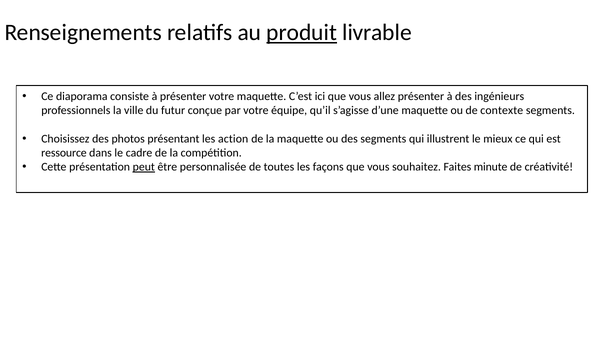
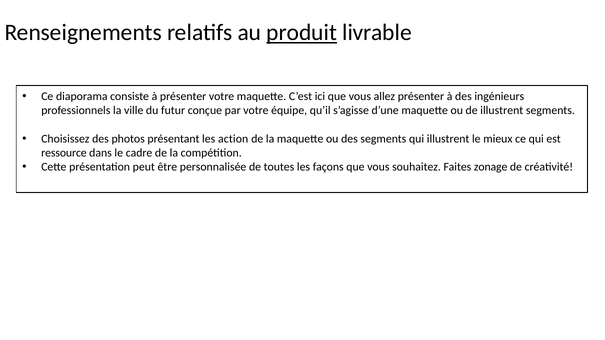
de contexte: contexte -> illustrent
peut underline: present -> none
minute: minute -> zonage
